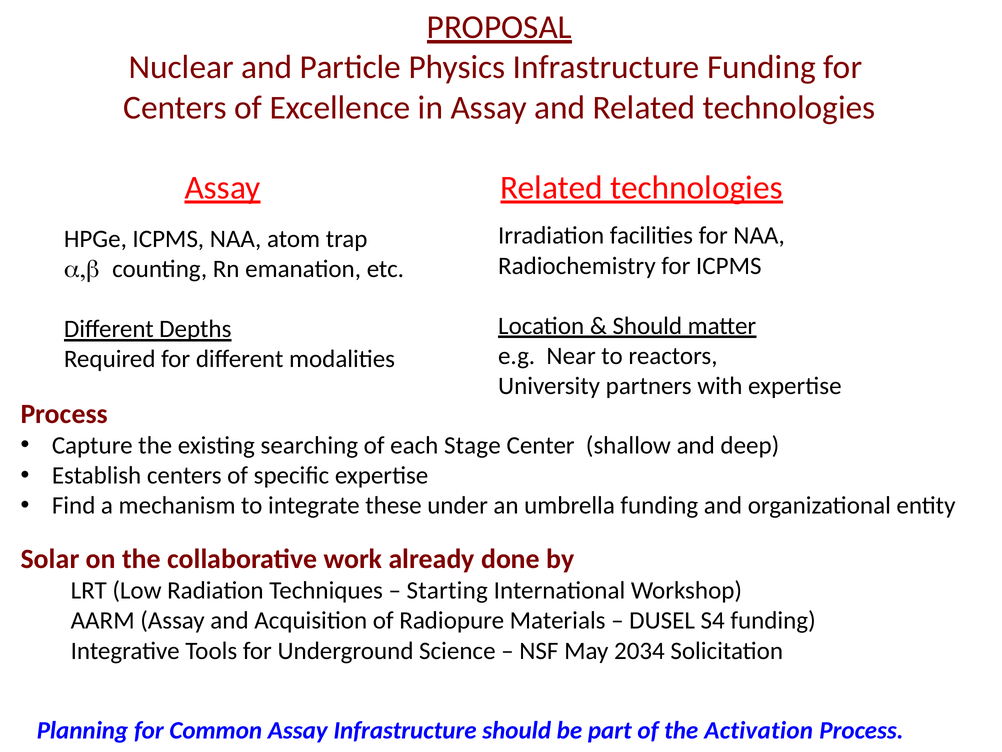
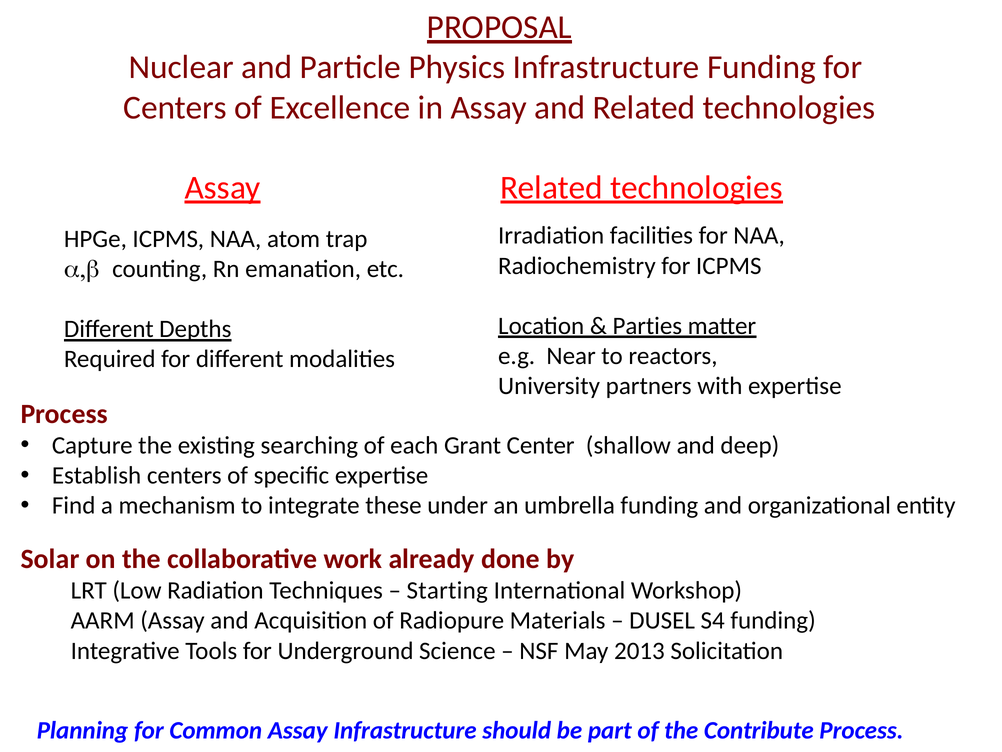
Should at (647, 326): Should -> Parties
Stage: Stage -> Grant
2034: 2034 -> 2013
Activation: Activation -> Contribute
